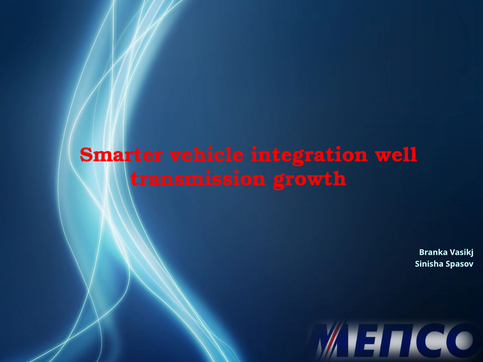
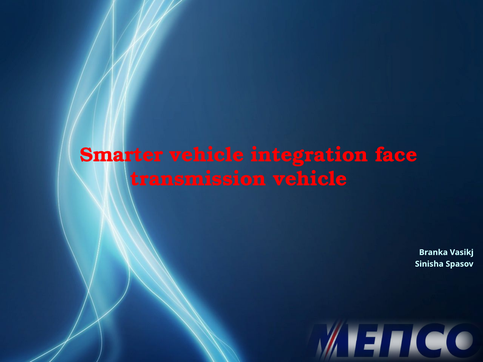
well: well -> face
transmission growth: growth -> vehicle
